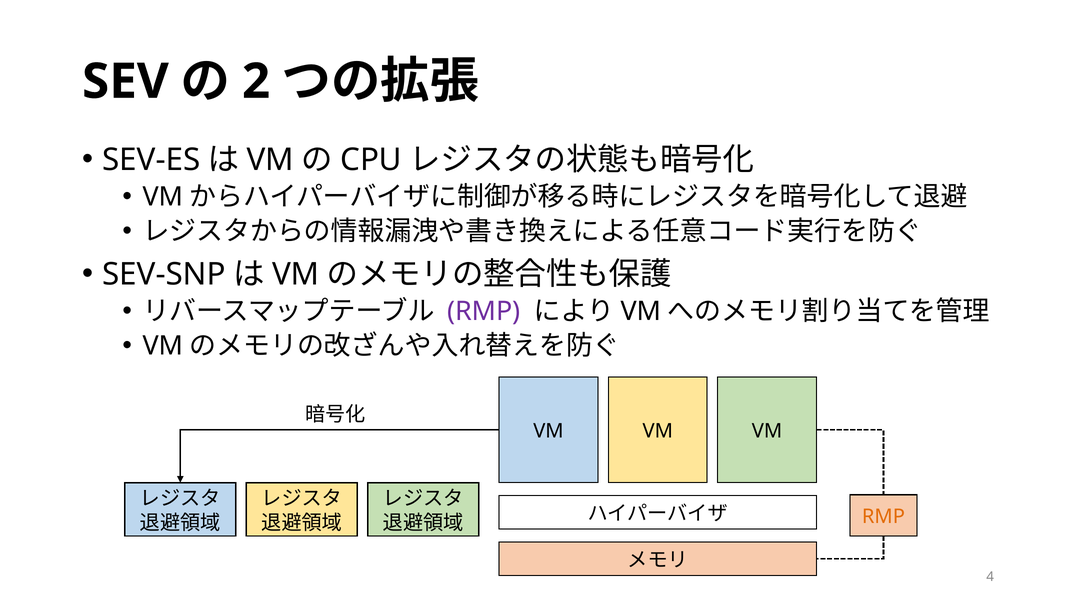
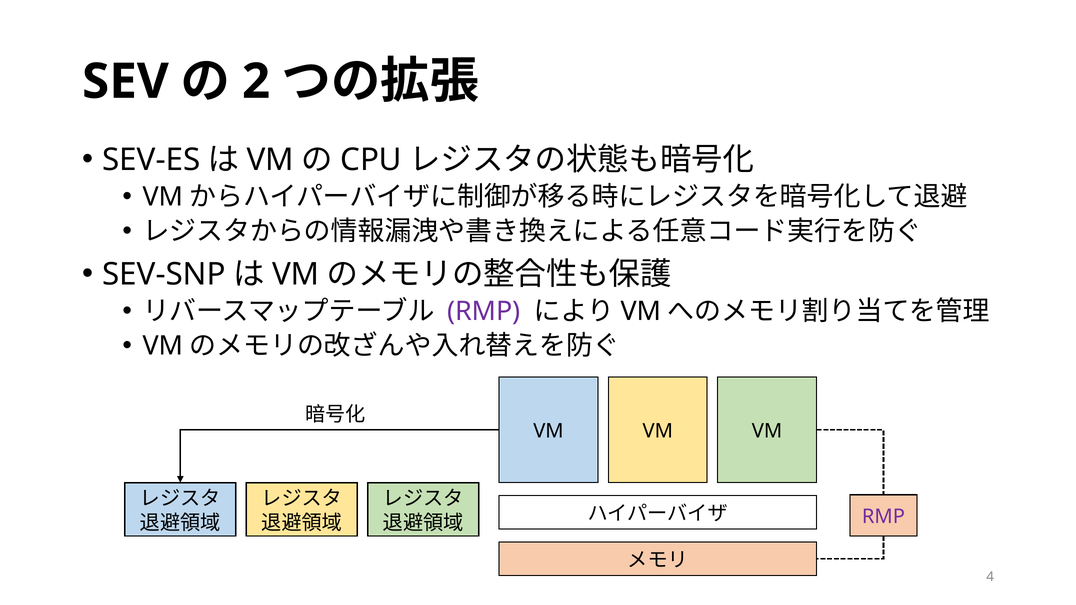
RMP at (883, 517) colour: orange -> purple
